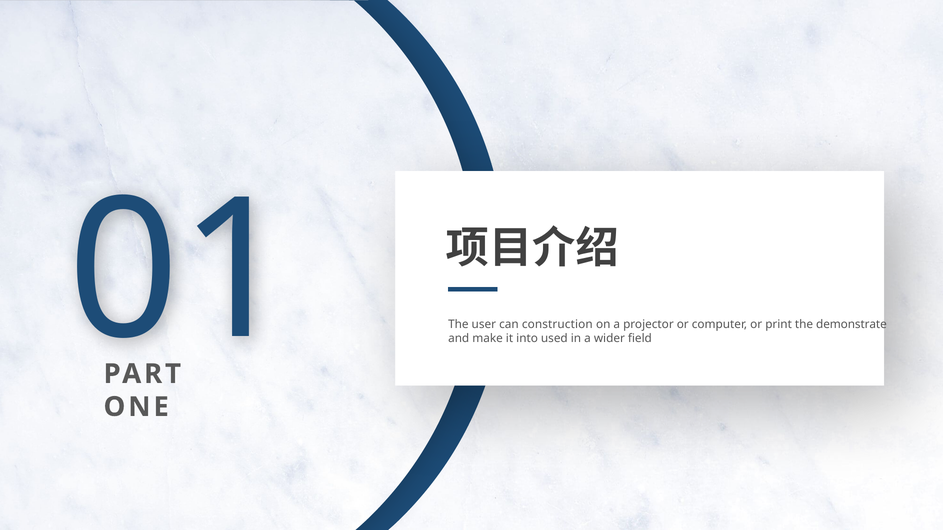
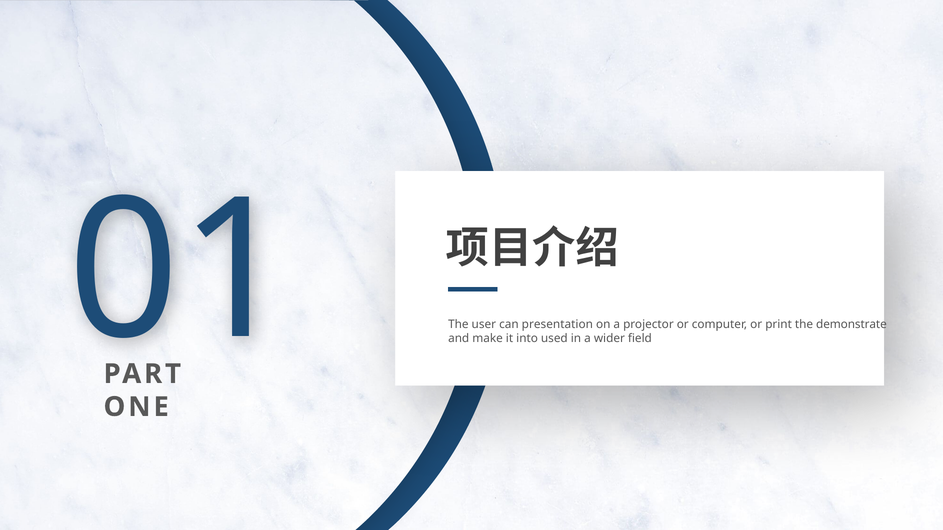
construction: construction -> presentation
